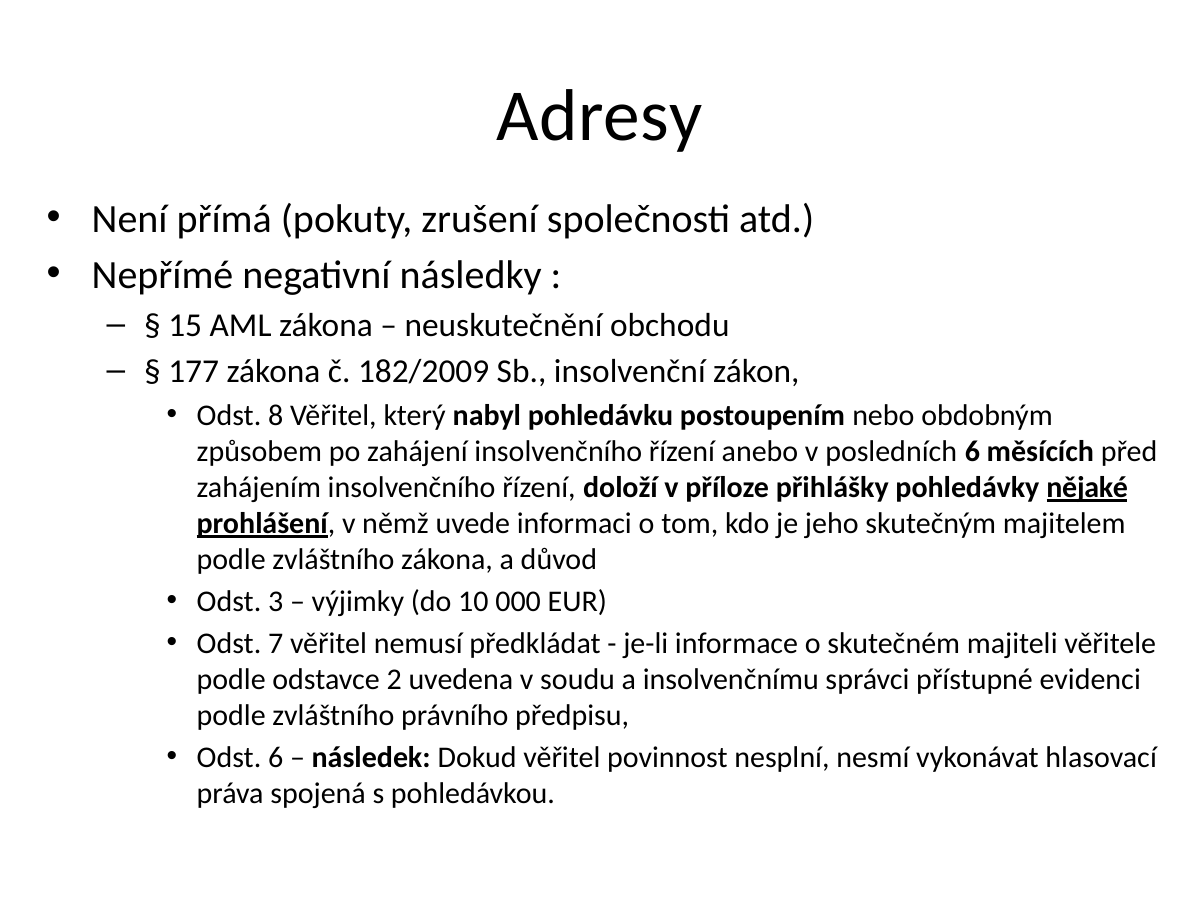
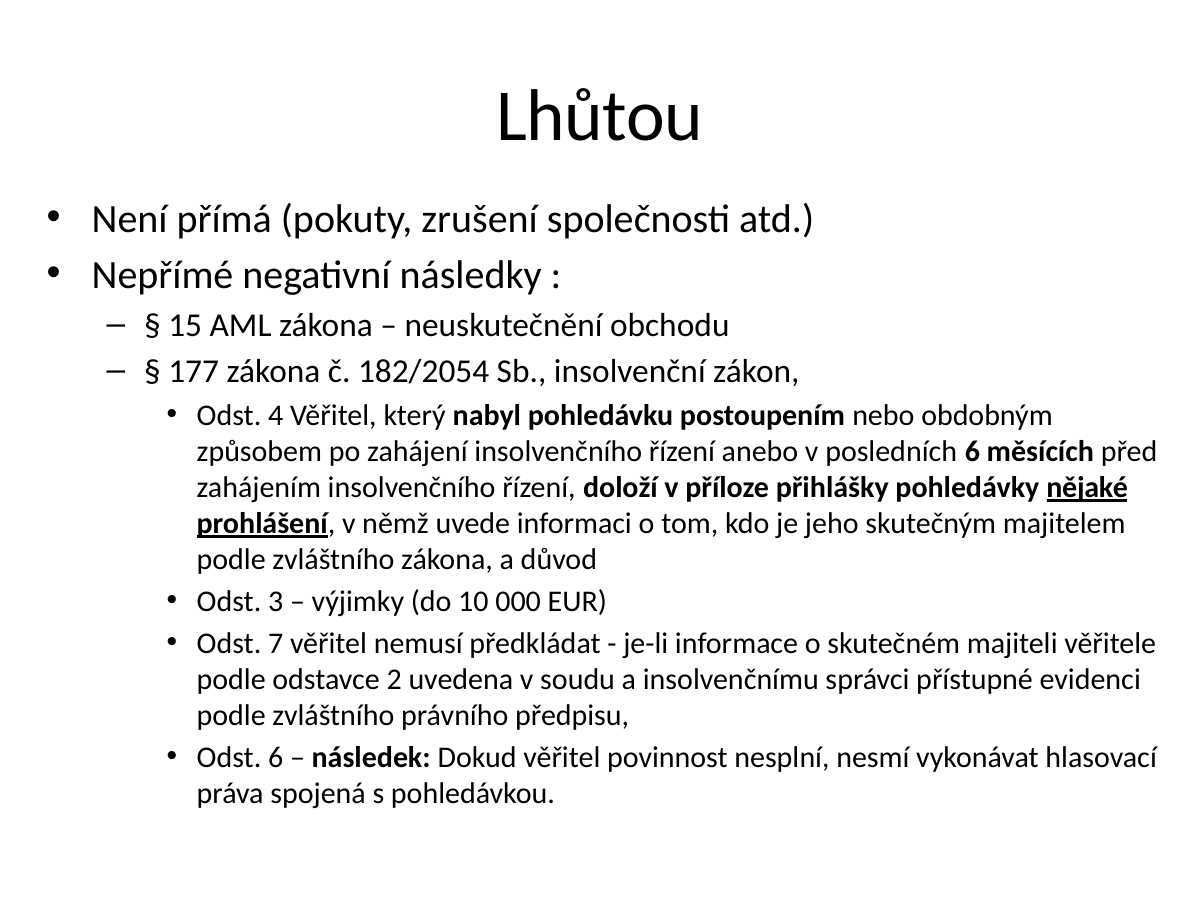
Adresy: Adresy -> Lhůtou
182/2009: 182/2009 -> 182/2054
8: 8 -> 4
